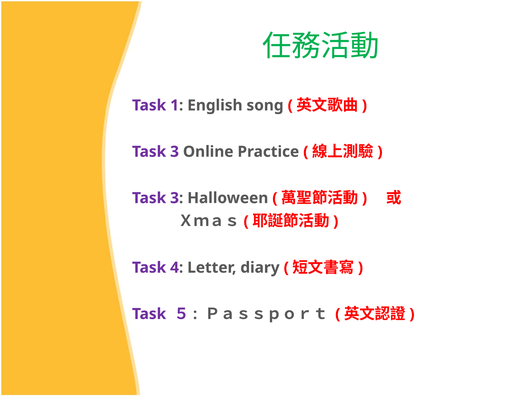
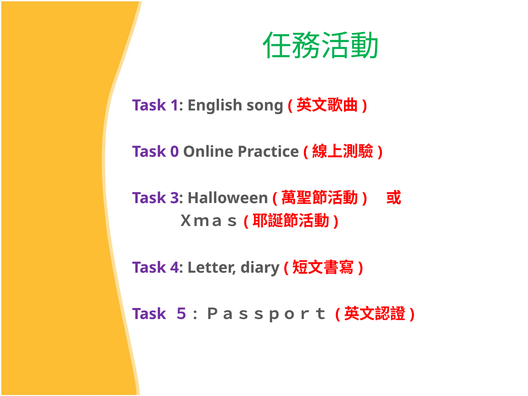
3 at (175, 152): 3 -> 0
